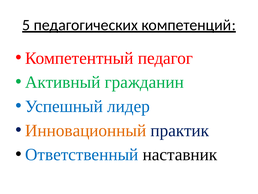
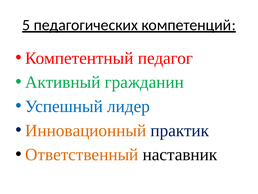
Ответственный colour: blue -> orange
